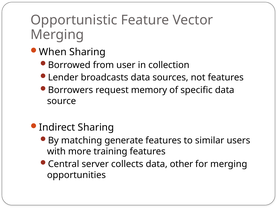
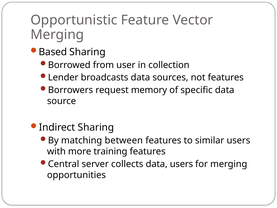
When: When -> Based
generate: generate -> between
data other: other -> users
